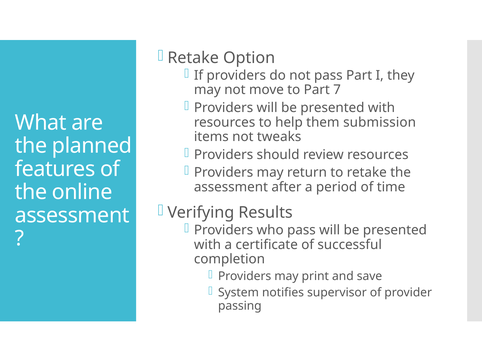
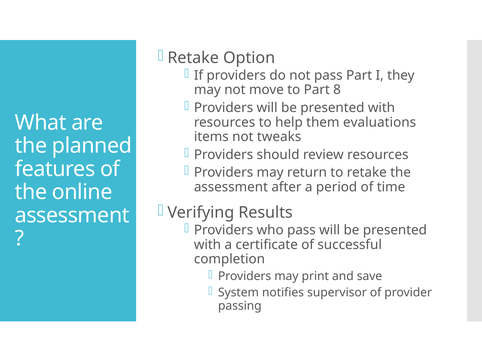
7: 7 -> 8
submission: submission -> evaluations
